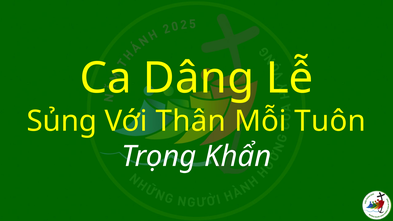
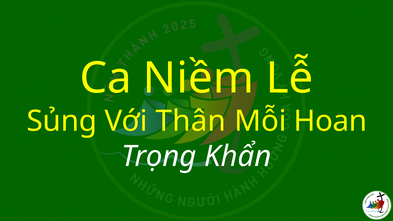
Dâng: Dâng -> Niềm
Tuôn: Tuôn -> Hoan
